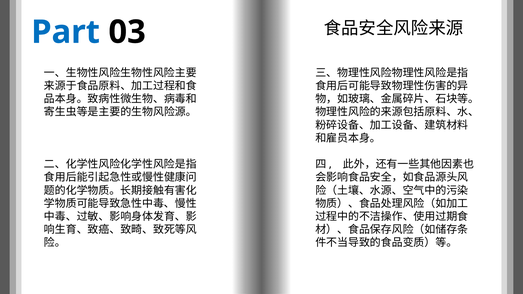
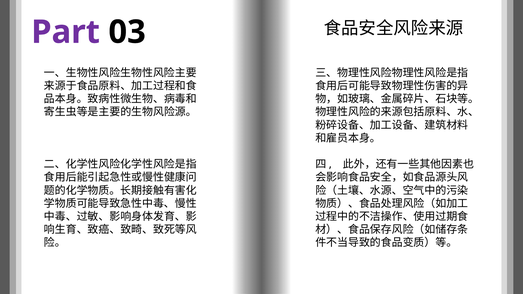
Part colour: blue -> purple
